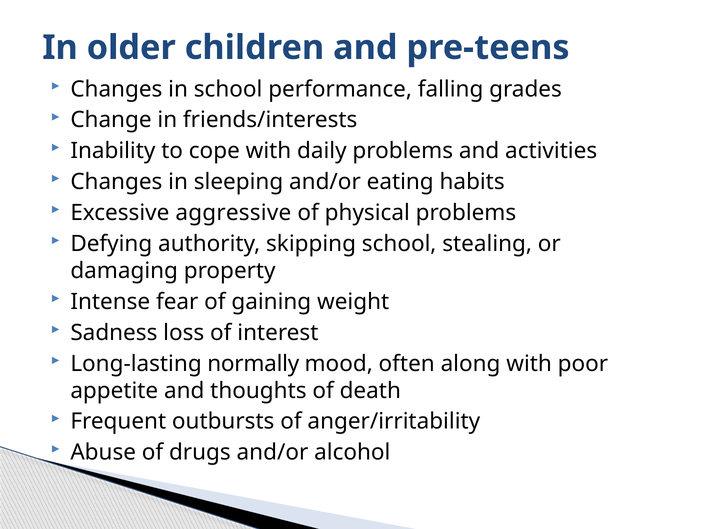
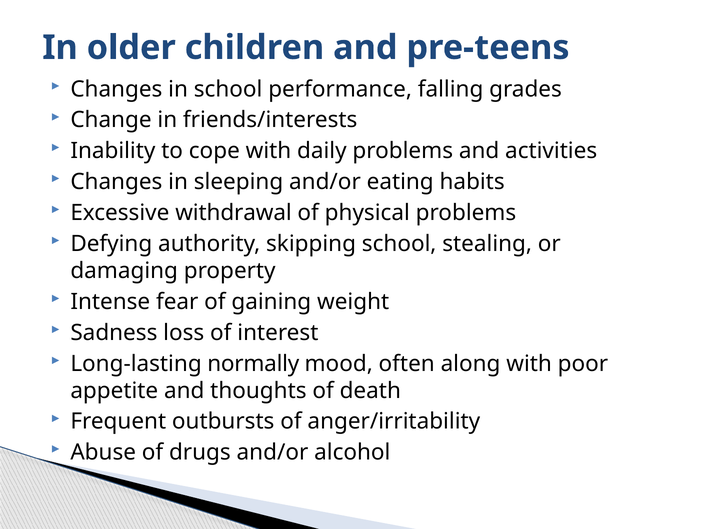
aggressive: aggressive -> withdrawal
